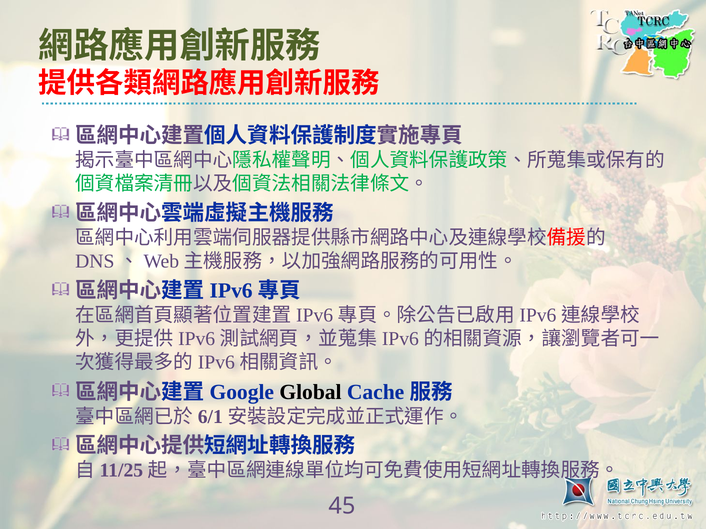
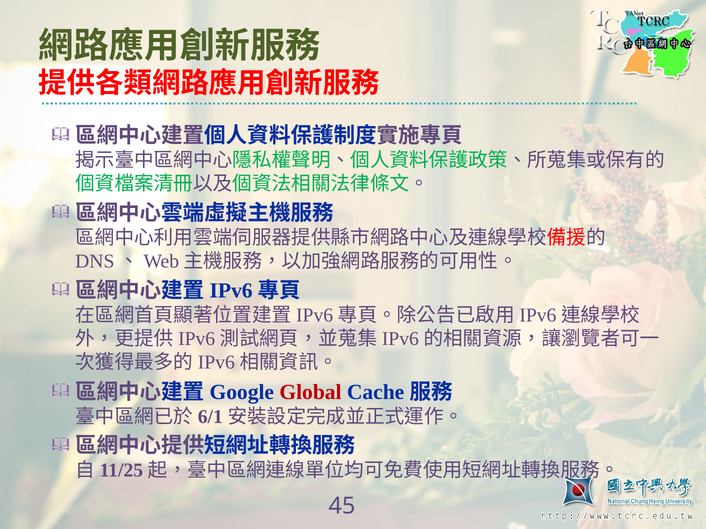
Global colour: black -> red
